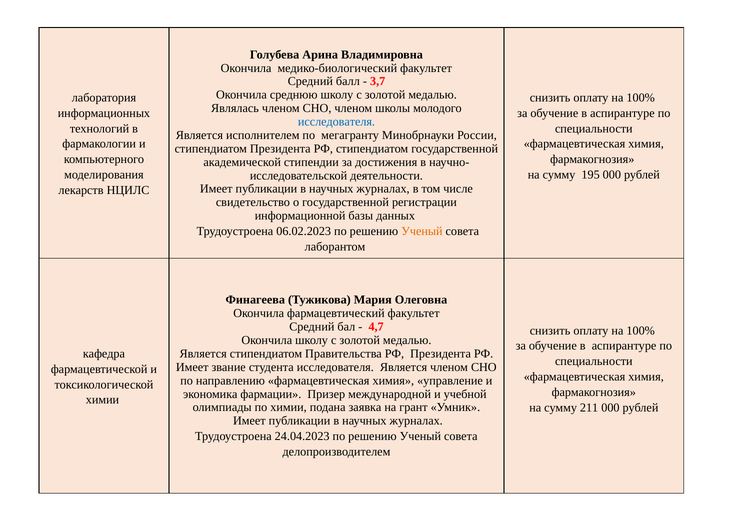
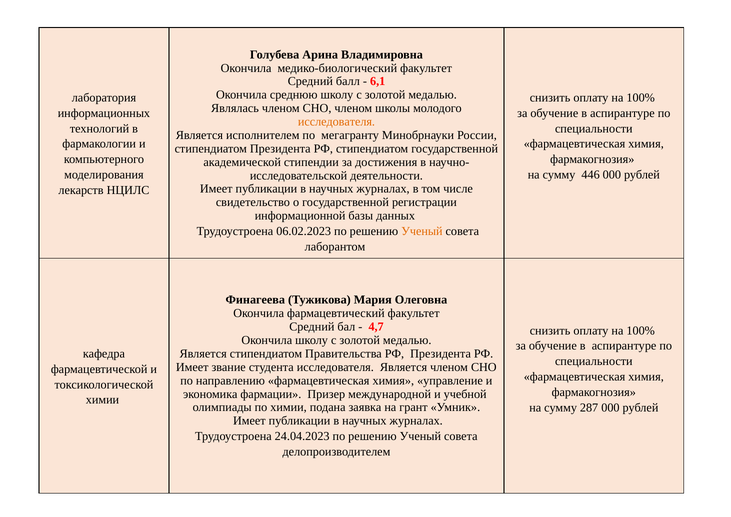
3,7: 3,7 -> 6,1
исследователя at (336, 122) colour: blue -> orange
195: 195 -> 446
211: 211 -> 287
